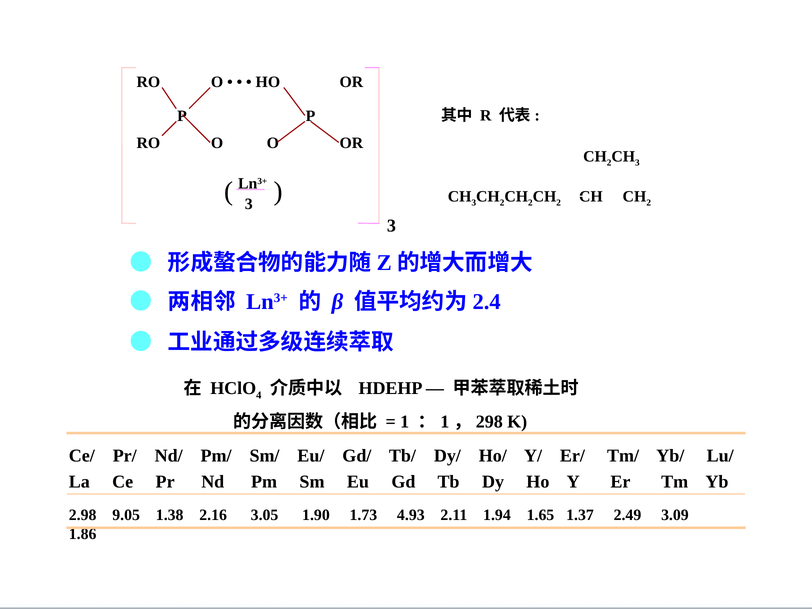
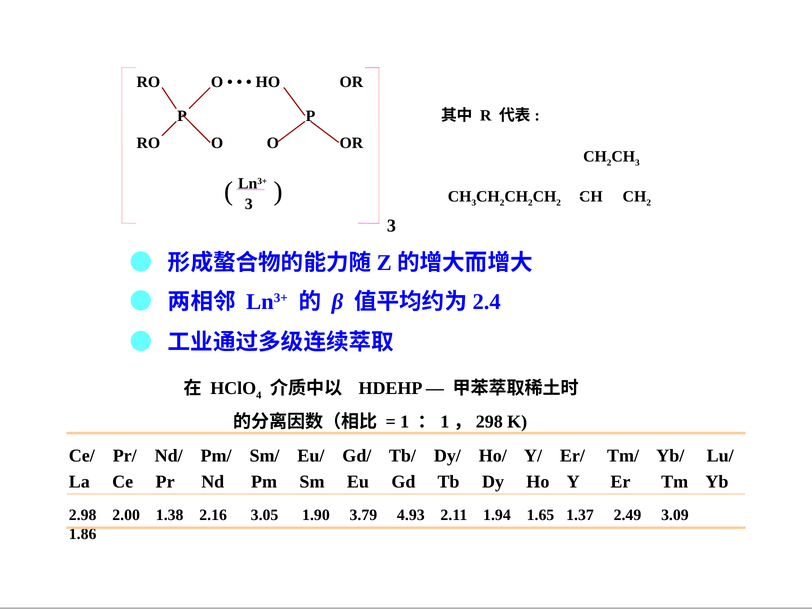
9.05: 9.05 -> 2.00
1.73: 1.73 -> 3.79
